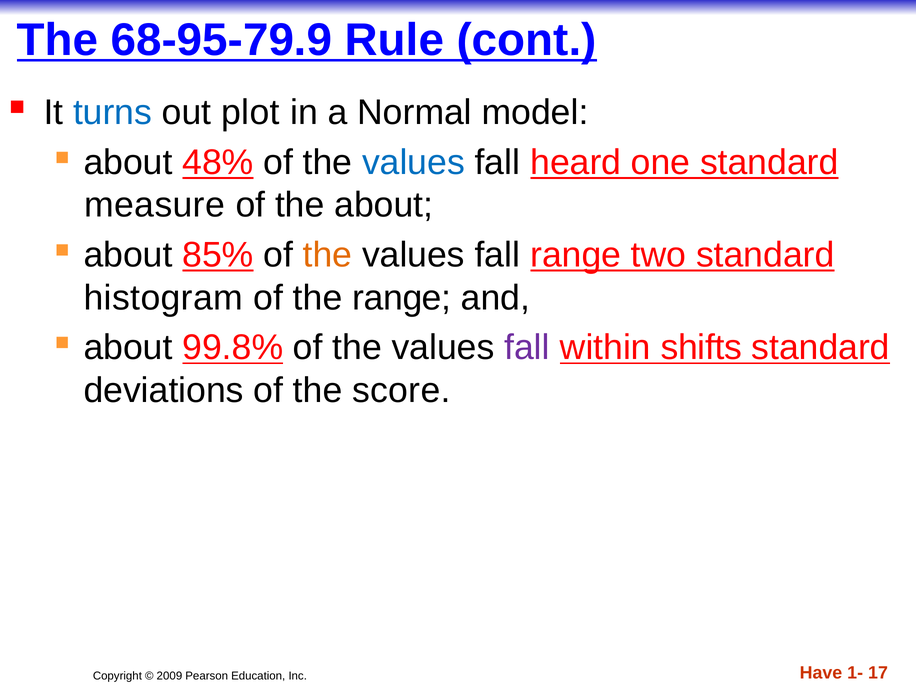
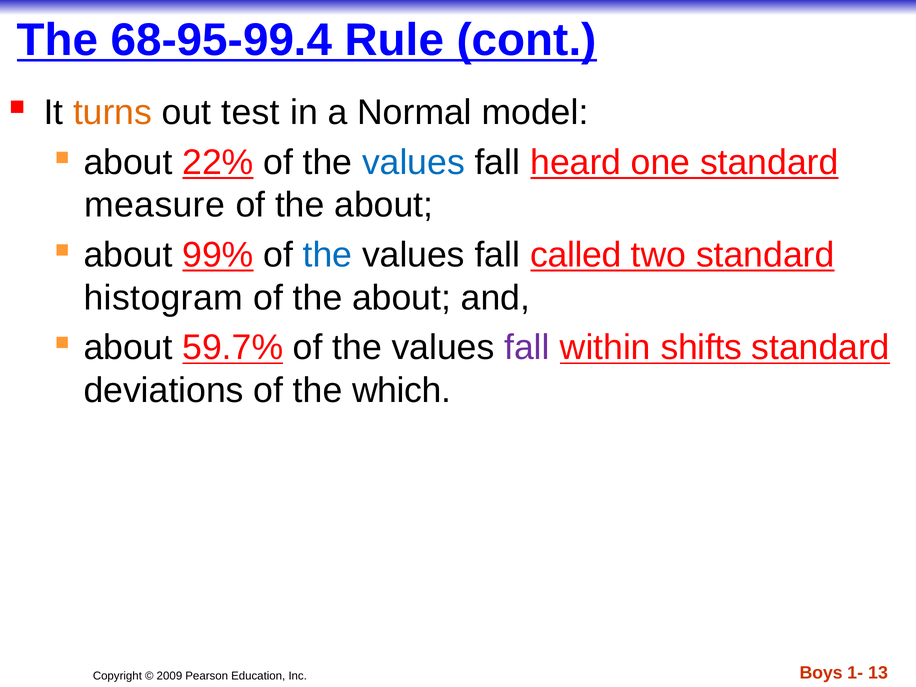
68-95-79.9: 68-95-79.9 -> 68-95-99.4
turns colour: blue -> orange
plot: plot -> test
48%: 48% -> 22%
85%: 85% -> 99%
the at (327, 255) colour: orange -> blue
fall range: range -> called
range at (402, 298): range -> about
99.8%: 99.8% -> 59.7%
score: score -> which
Have: Have -> Boys
17: 17 -> 13
